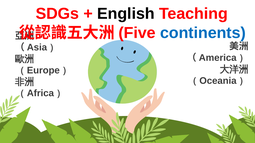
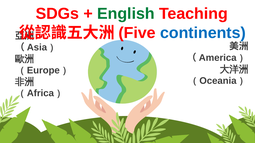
English colour: black -> green
